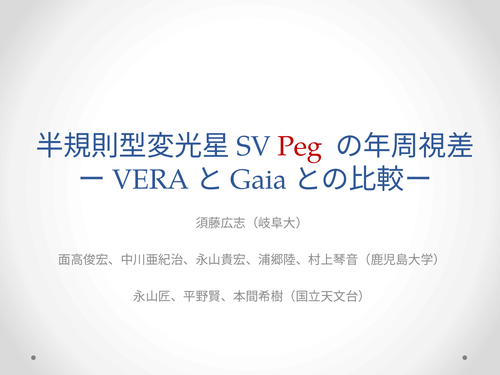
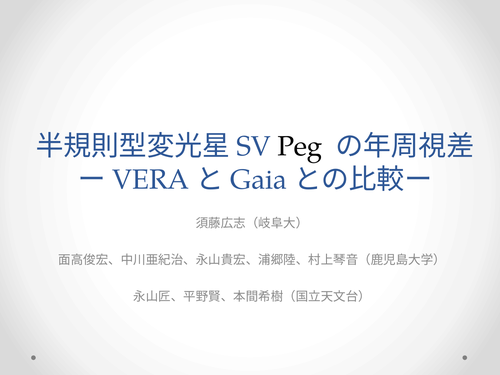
Peg colour: red -> black
